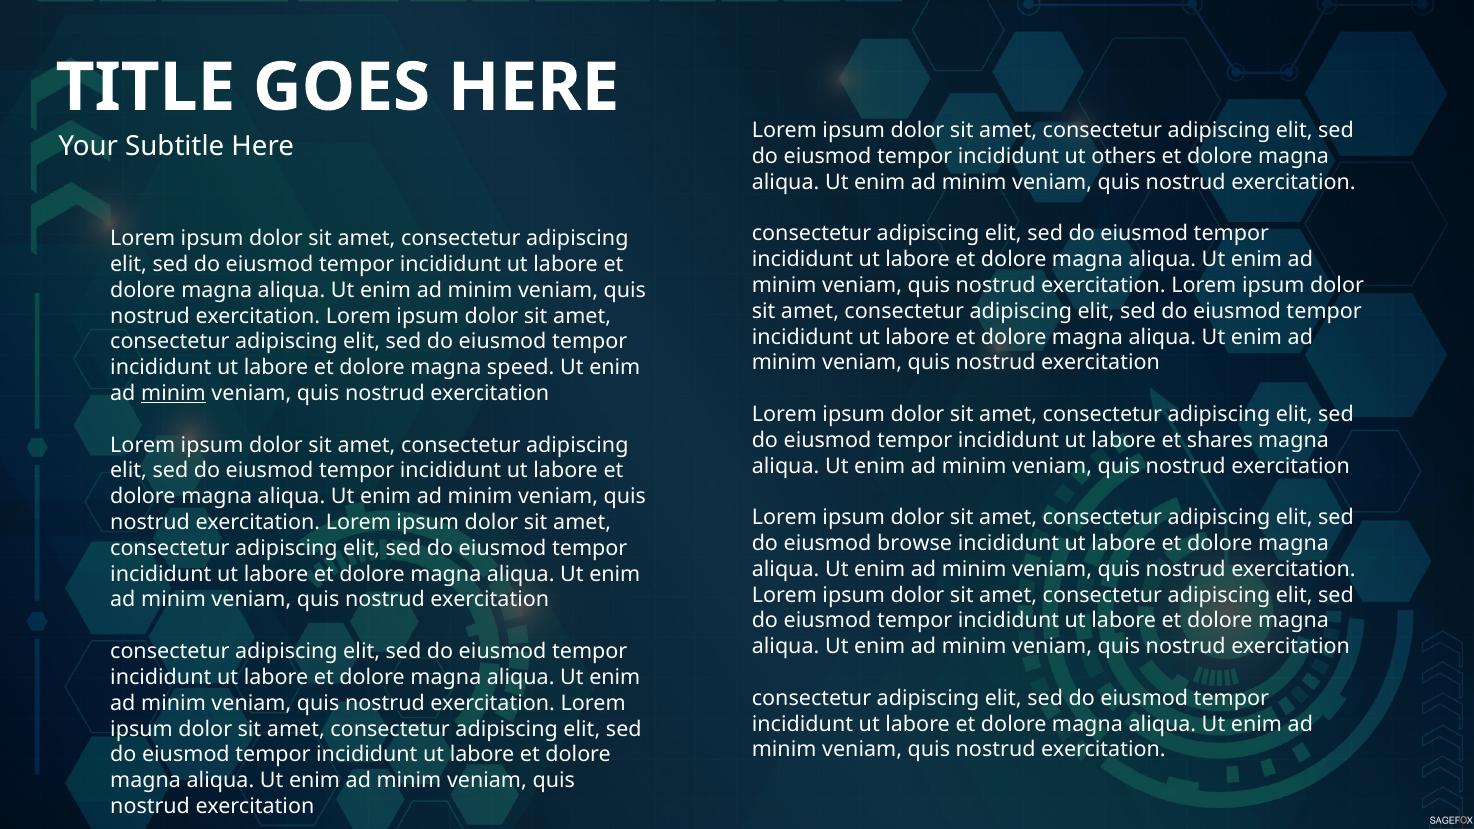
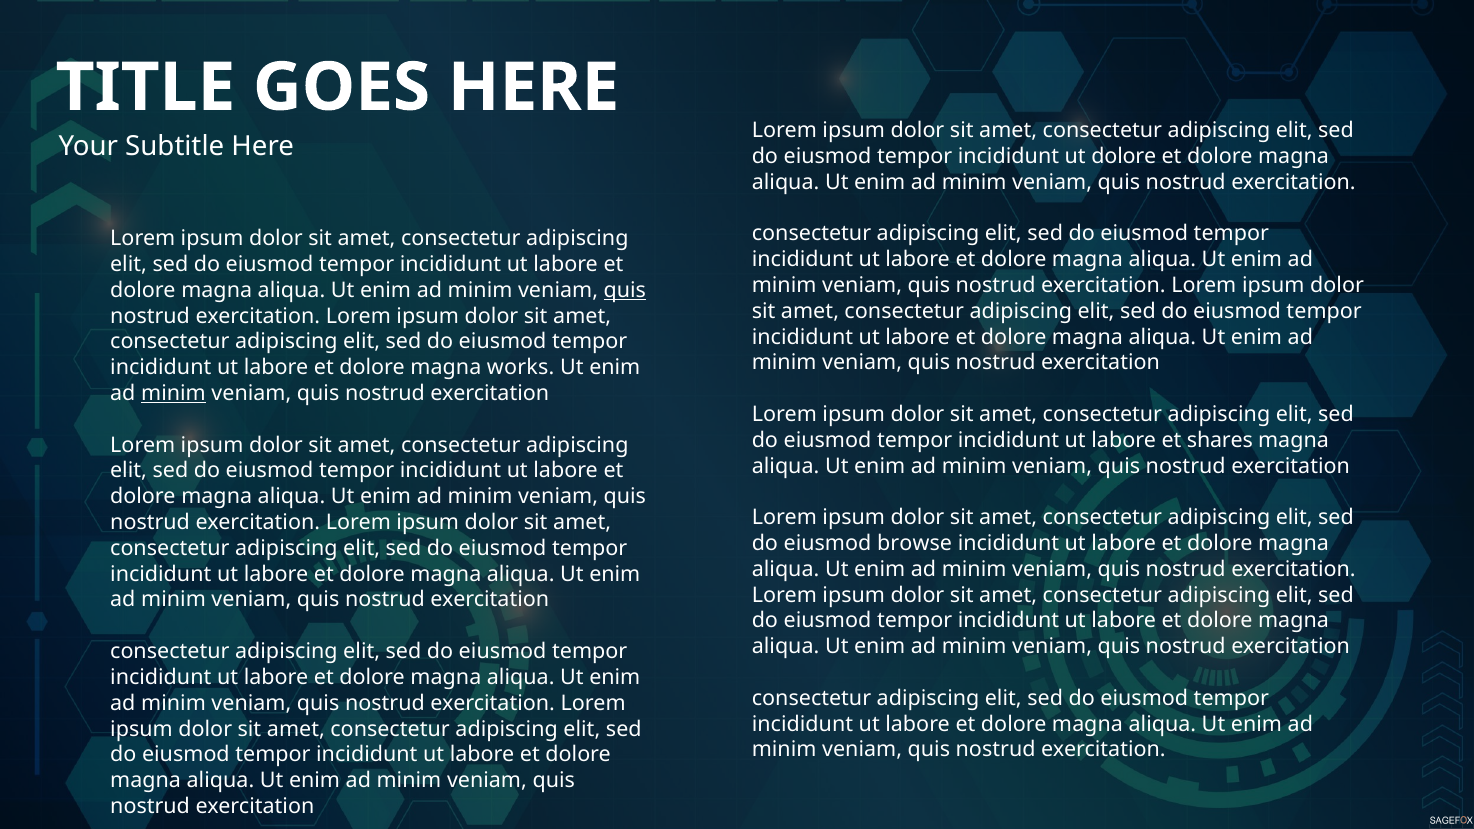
ut others: others -> dolore
quis at (625, 290) underline: none -> present
speed: speed -> works
